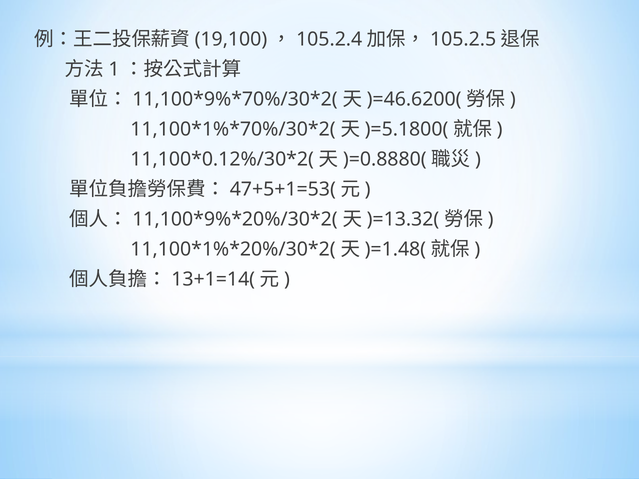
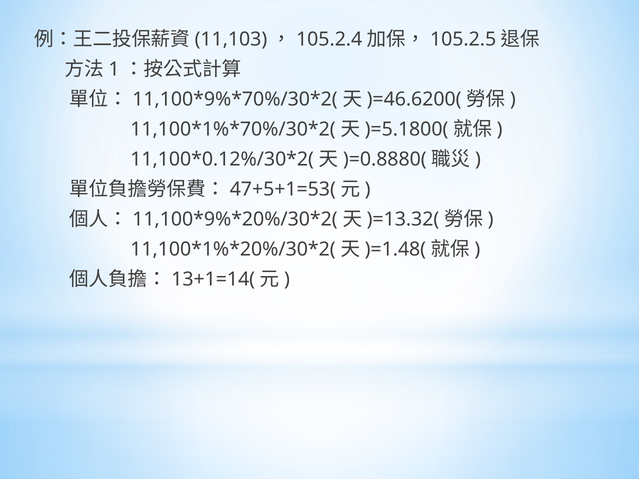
19,100: 19,100 -> 11,103
